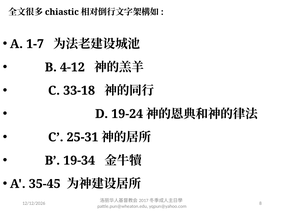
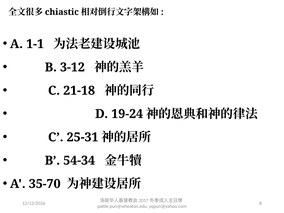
1-7: 1-7 -> 1-1
4-12: 4-12 -> 3-12
33-18: 33-18 -> 21-18
19-34: 19-34 -> 54-34
35-45: 35-45 -> 35-70
